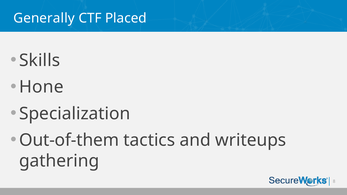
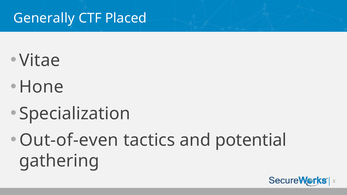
Skills: Skills -> Vitae
Out-of-them: Out-of-them -> Out-of-even
writeups: writeups -> potential
